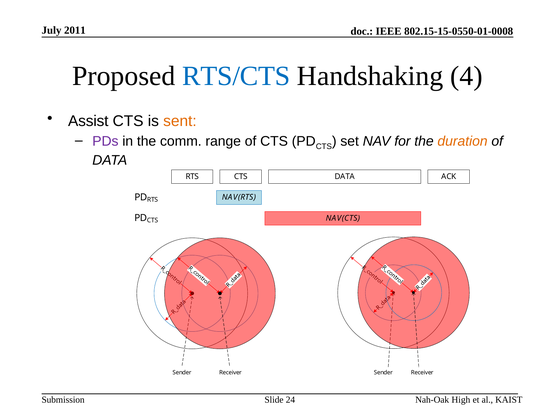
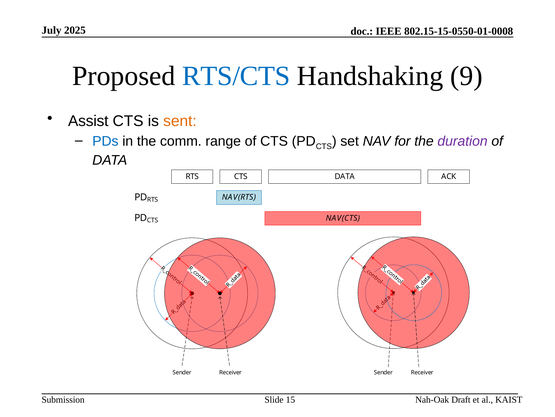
2011: 2011 -> 2025
4: 4 -> 9
PDs colour: purple -> blue
duration colour: orange -> purple
High: High -> Draft
24: 24 -> 15
